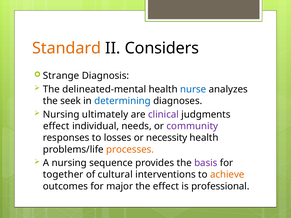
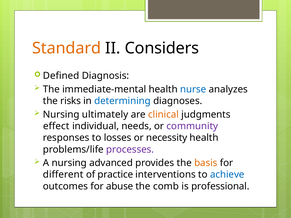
Strange: Strange -> Defined
delineated-mental: delineated-mental -> immediate-mental
seek: seek -> risks
clinical colour: purple -> orange
processes colour: orange -> purple
sequence: sequence -> advanced
basis colour: purple -> orange
together: together -> different
cultural: cultural -> practice
achieve colour: orange -> blue
major: major -> abuse
the effect: effect -> comb
